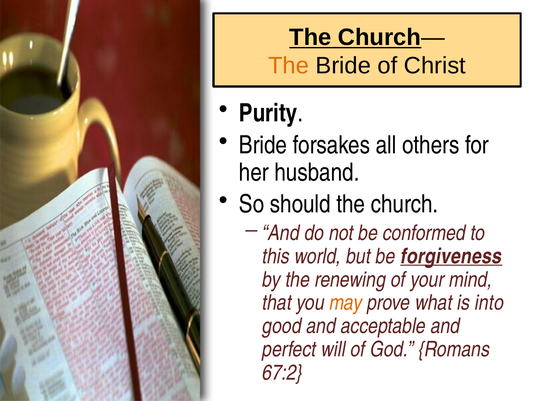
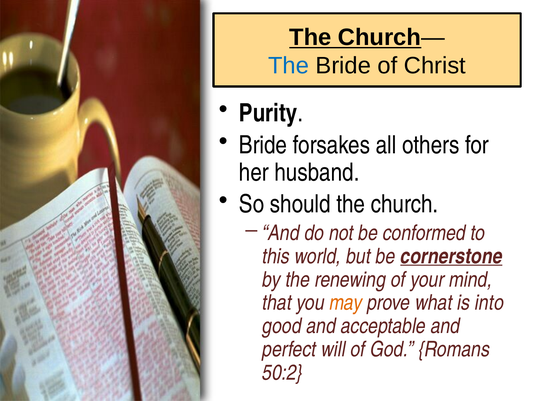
The at (289, 66) colour: orange -> blue
forgiveness: forgiveness -> cornerstone
67:2: 67:2 -> 50:2
